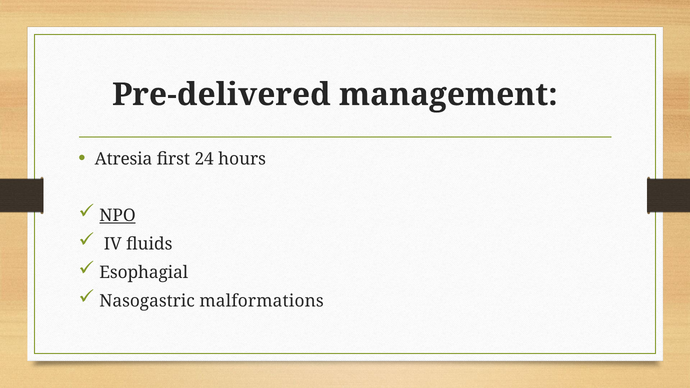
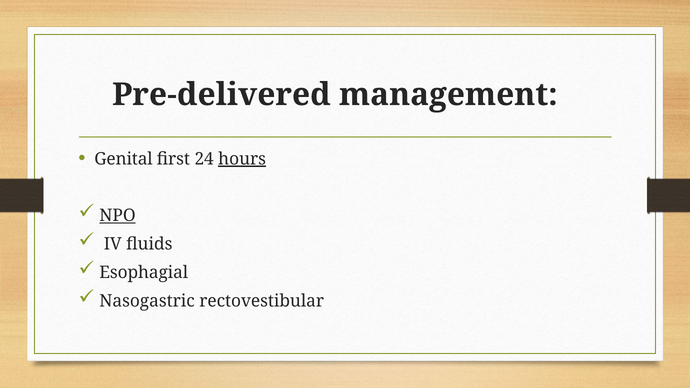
Atresia: Atresia -> Genital
hours underline: none -> present
malformations: malformations -> rectovestibular
